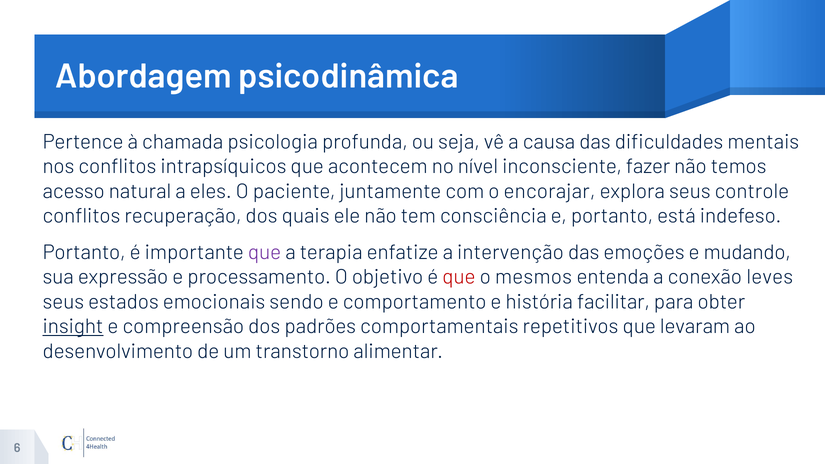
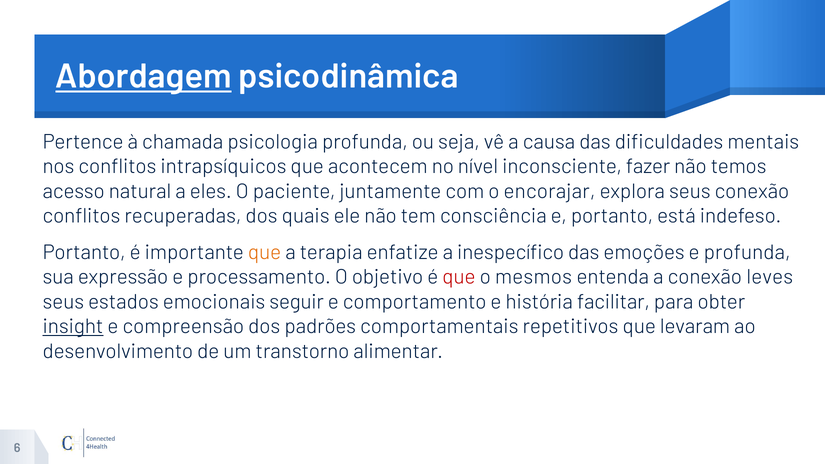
Abordagem underline: none -> present
seus controle: controle -> conexão
recuperação: recuperação -> recuperadas
que at (265, 252) colour: purple -> orange
intervenção: intervenção -> inespecífico
e mudando: mudando -> profunda
sendo: sendo -> seguir
